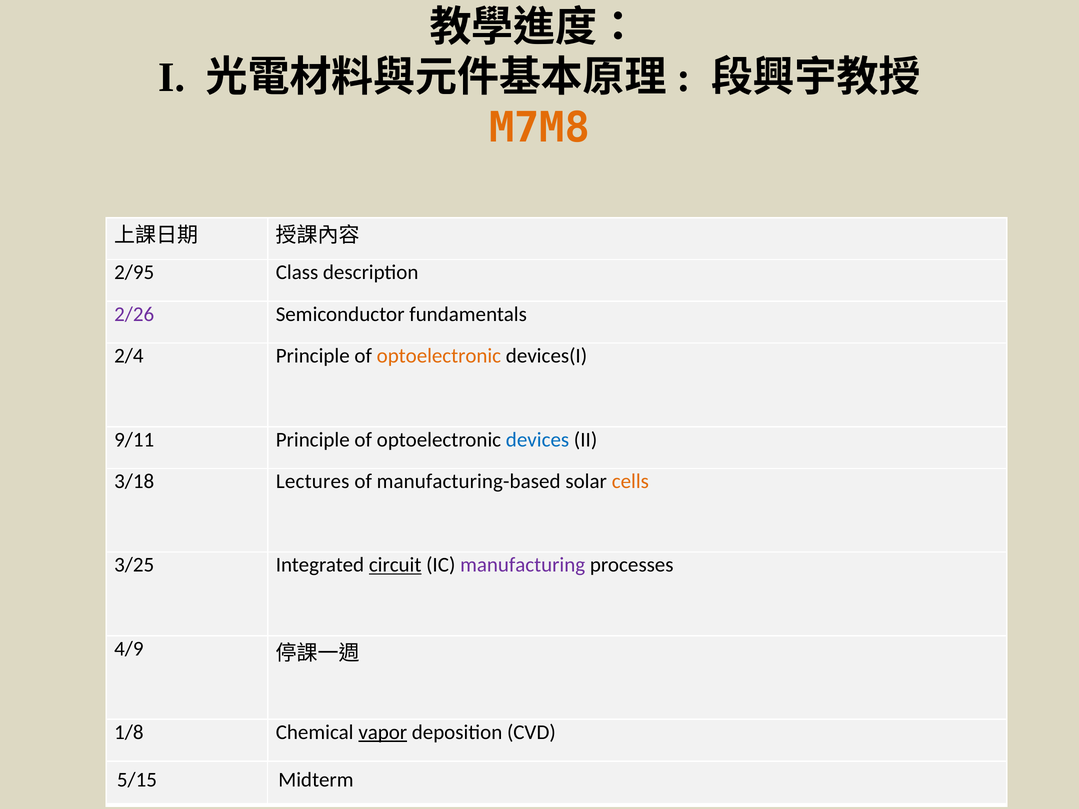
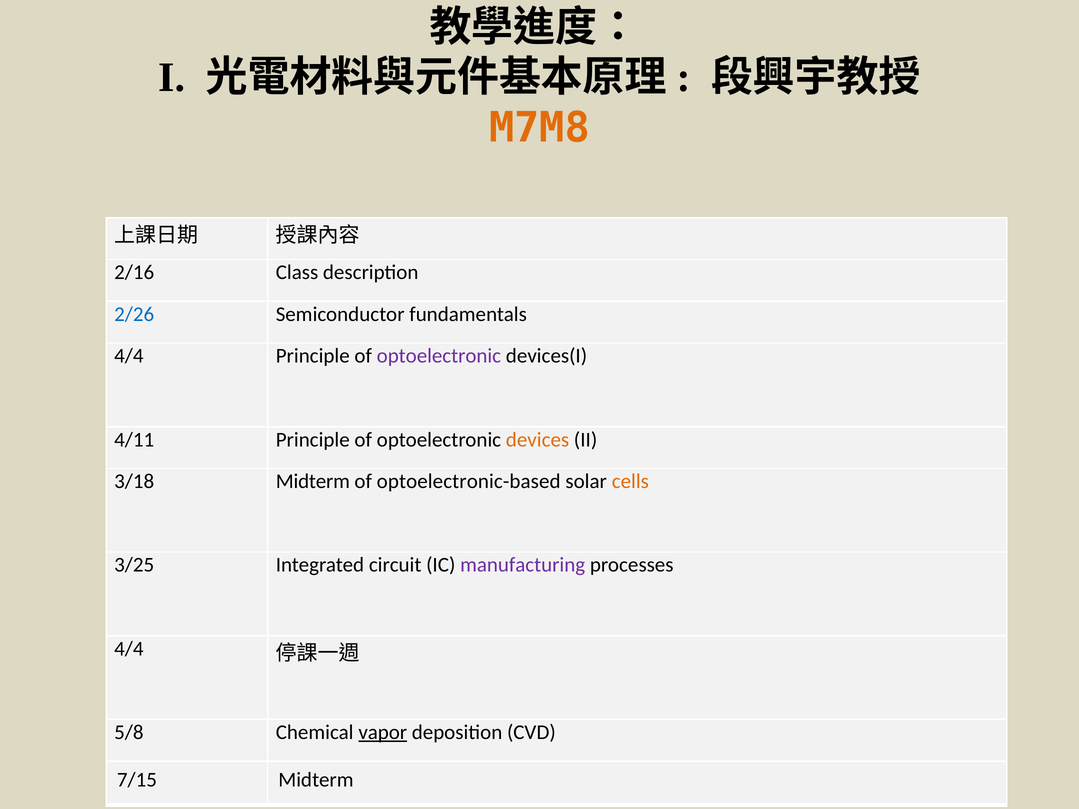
2/95: 2/95 -> 2/16
2/26 colour: purple -> blue
2/4 at (129, 356): 2/4 -> 4/4
optoelectronic at (439, 356) colour: orange -> purple
9/11: 9/11 -> 4/11
devices colour: blue -> orange
3/18 Lectures: Lectures -> Midterm
manufacturing-based: manufacturing-based -> optoelectronic-based
circuit underline: present -> none
4/9 at (129, 649): 4/9 -> 4/4
1/8: 1/8 -> 5/8
5/15: 5/15 -> 7/15
